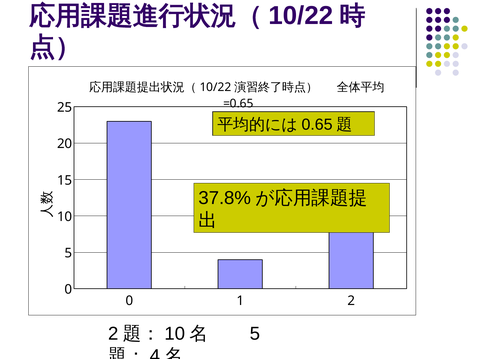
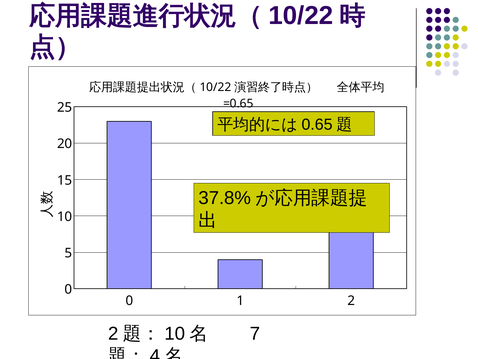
5 at (255, 333): 5 -> 7
